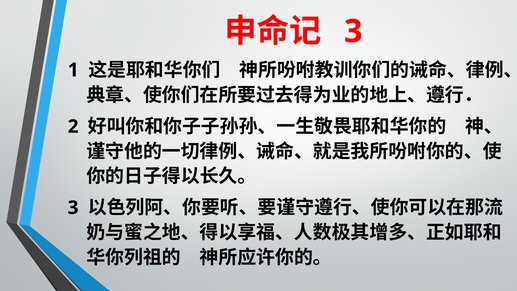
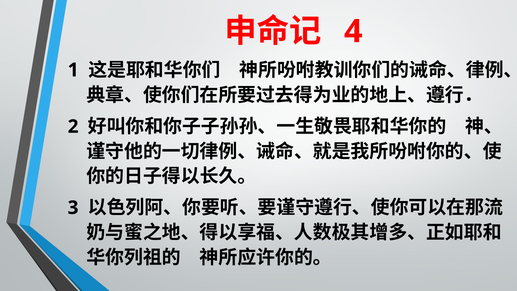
3 at (353, 31): 3 -> 4
